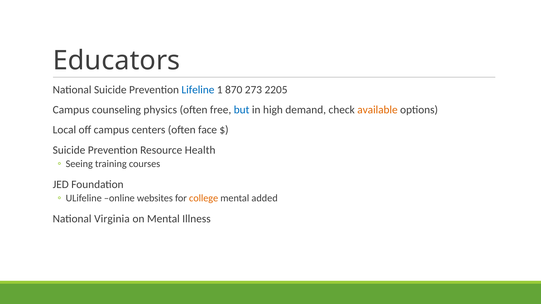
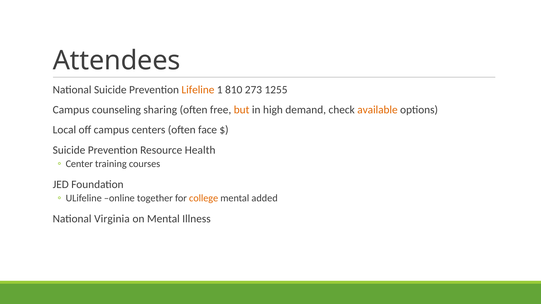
Educators: Educators -> Attendees
Lifeline colour: blue -> orange
870: 870 -> 810
2205: 2205 -> 1255
physics: physics -> sharing
but colour: blue -> orange
Seeing: Seeing -> Center
websites: websites -> together
